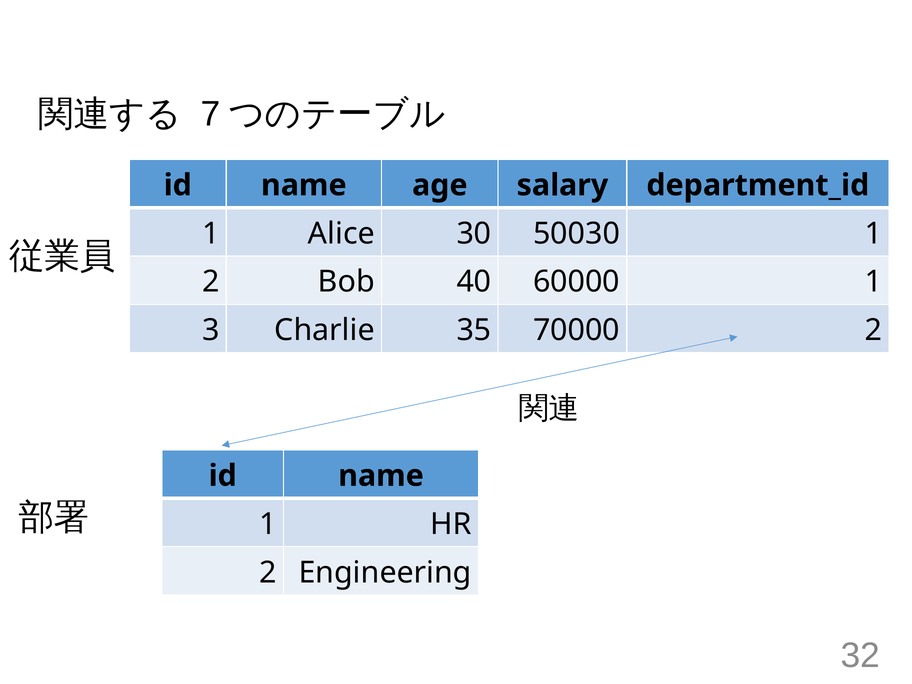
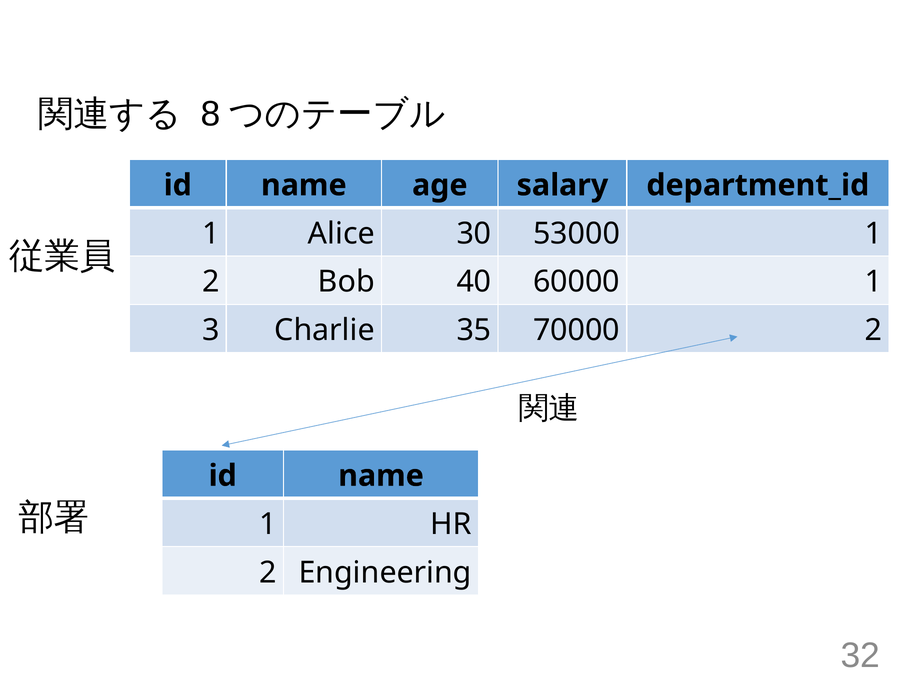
7: 7 -> 8
50030: 50030 -> 53000
